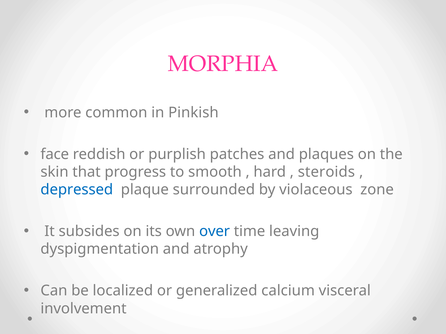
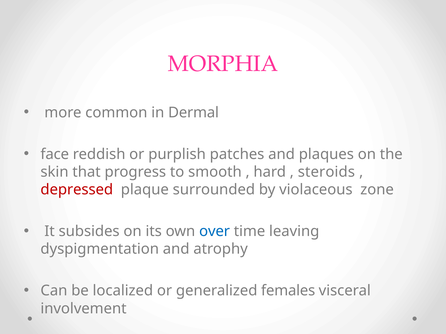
Pinkish: Pinkish -> Dermal
depressed colour: blue -> red
calcium: calcium -> females
